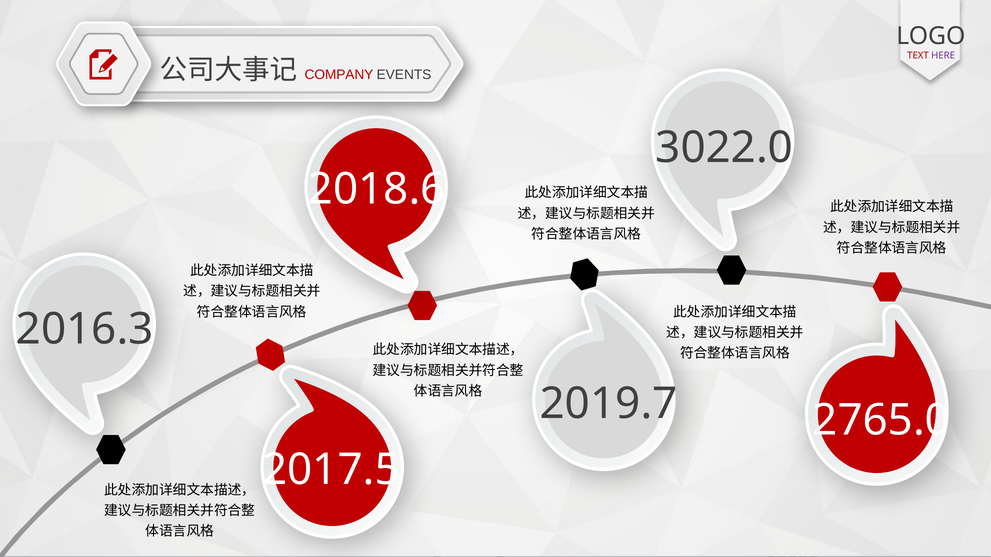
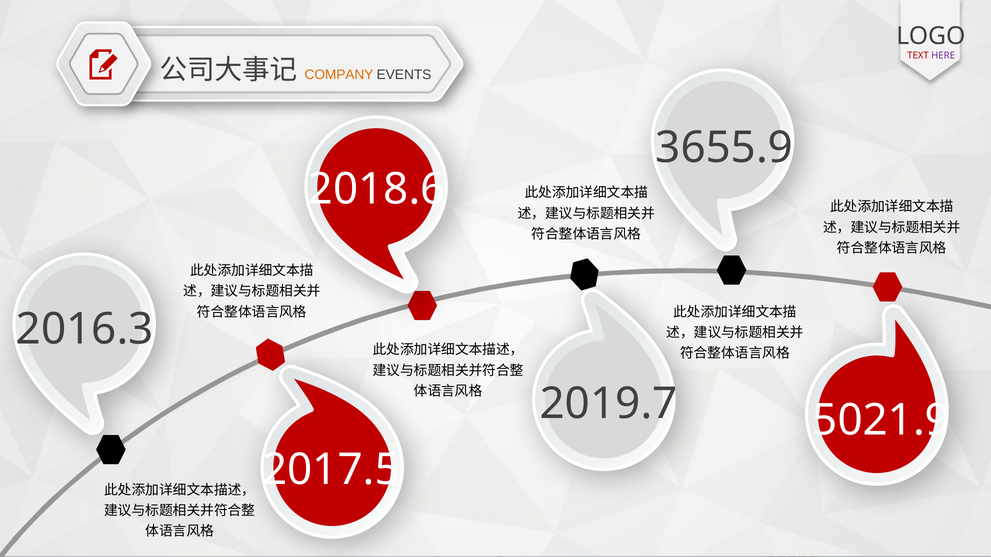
COMPANY colour: red -> orange
3022.0: 3022.0 -> 3655.9
2765.0: 2765.0 -> 5021.9
